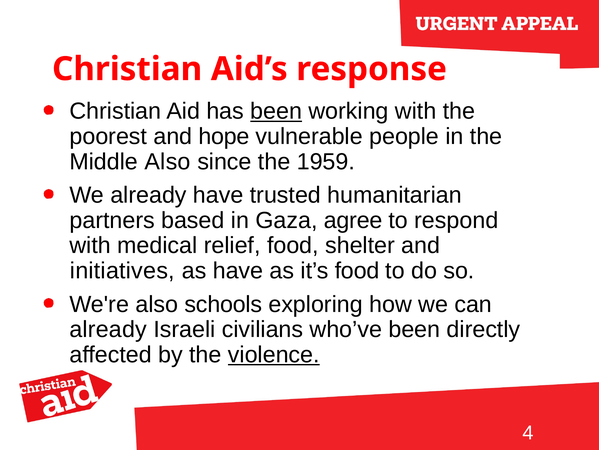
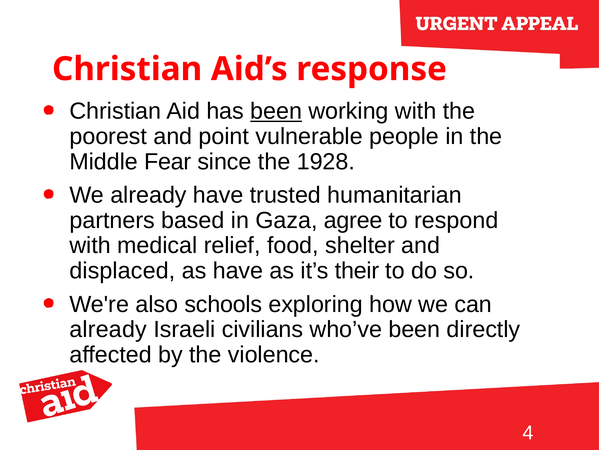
hope: hope -> point
Middle Also: Also -> Fear
1959: 1959 -> 1928
initiatives: initiatives -> displaced
it’s food: food -> their
violence underline: present -> none
